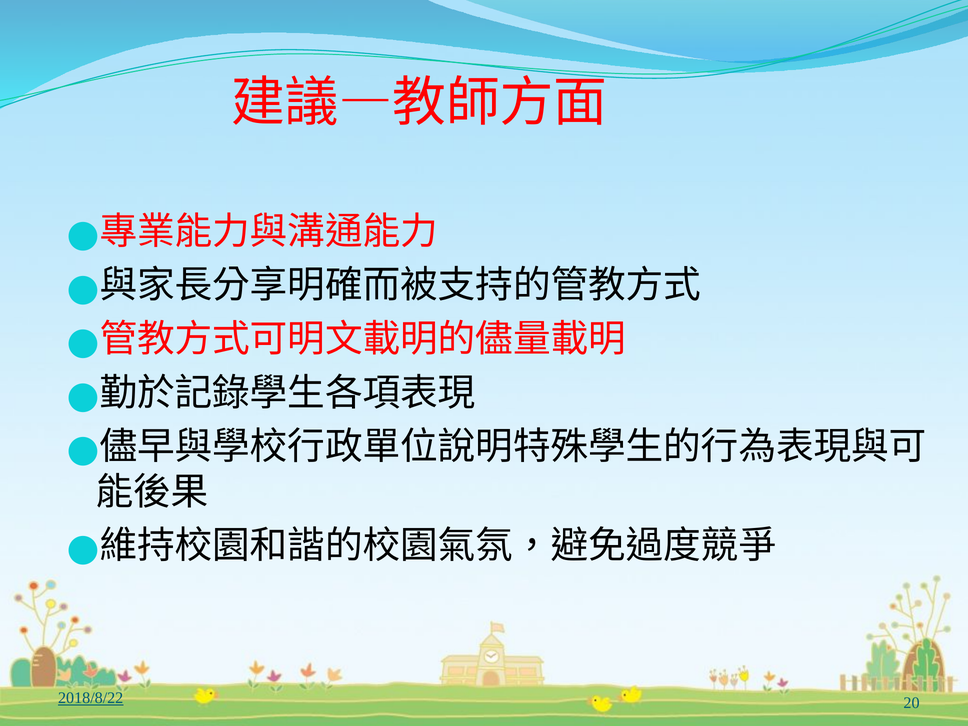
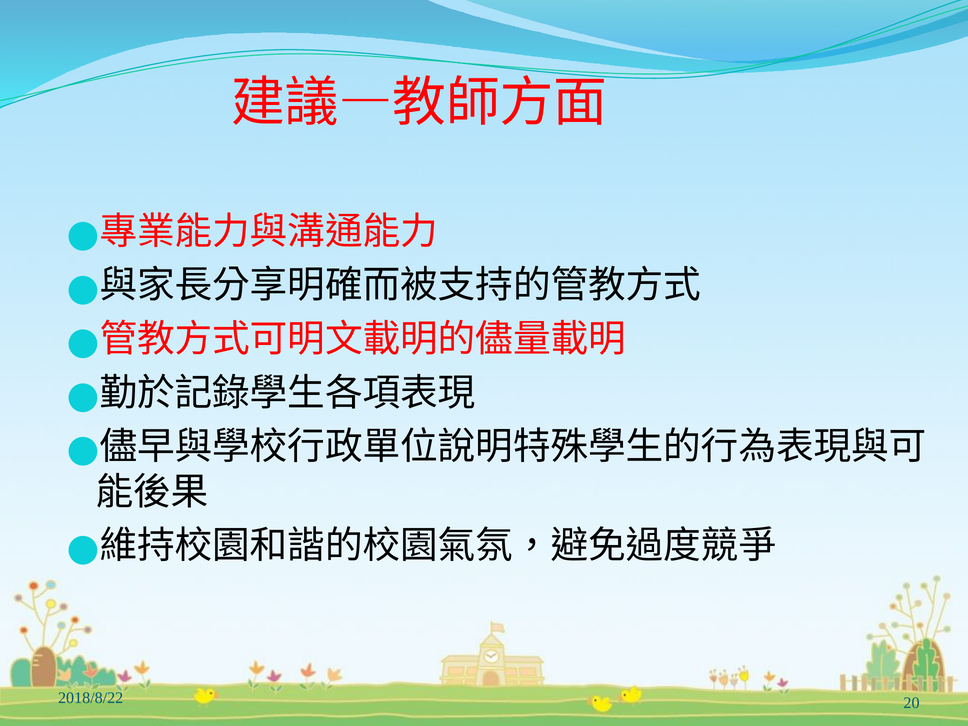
2018/8/22 underline: present -> none
